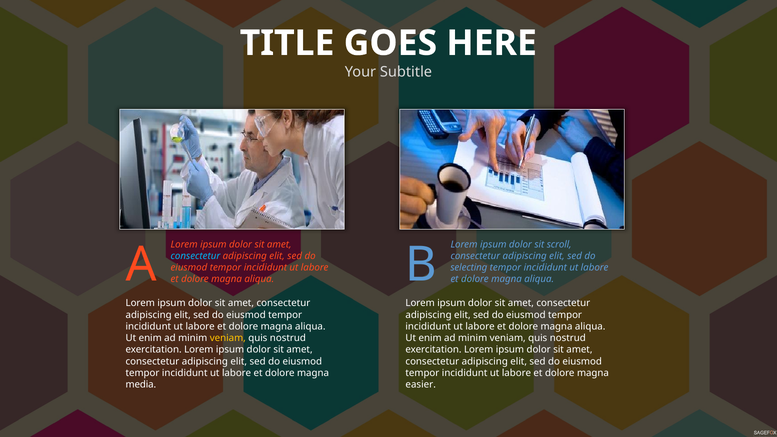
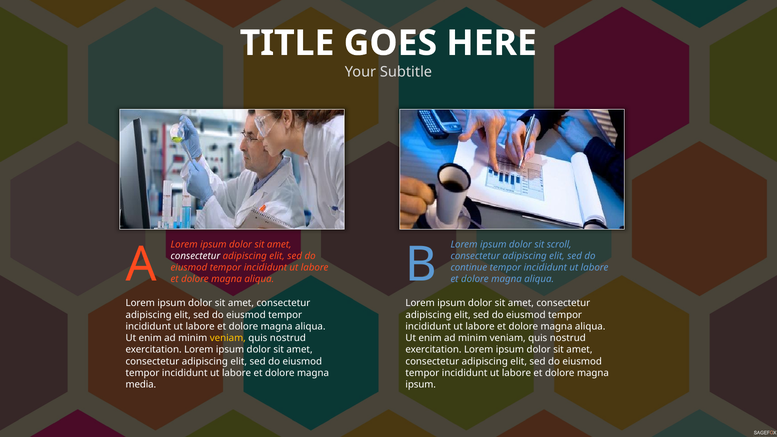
consectetur at (195, 256) colour: light blue -> white
selecting: selecting -> continue
easier at (421, 385): easier -> ipsum
